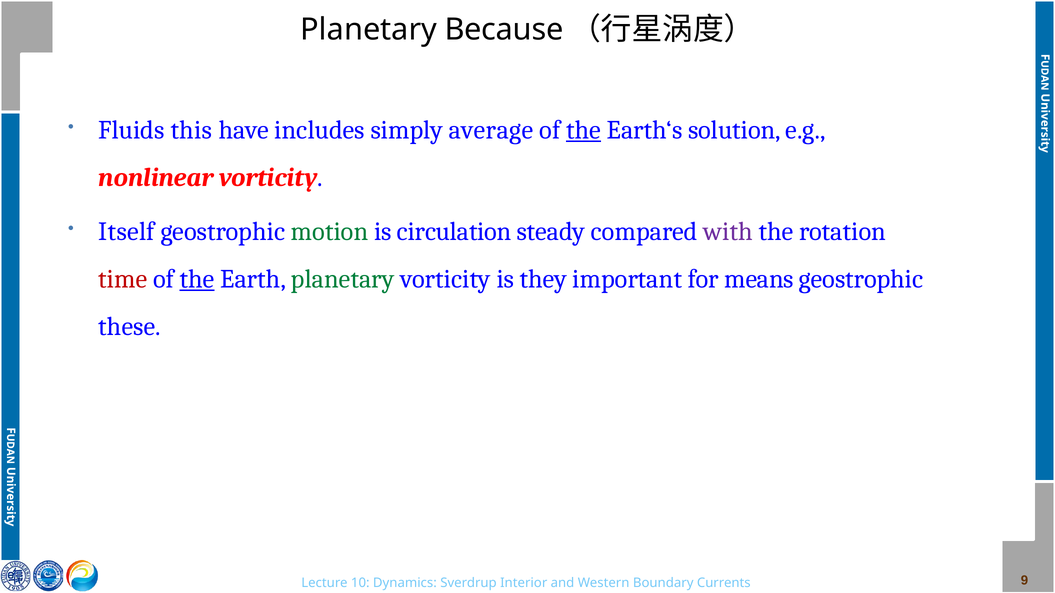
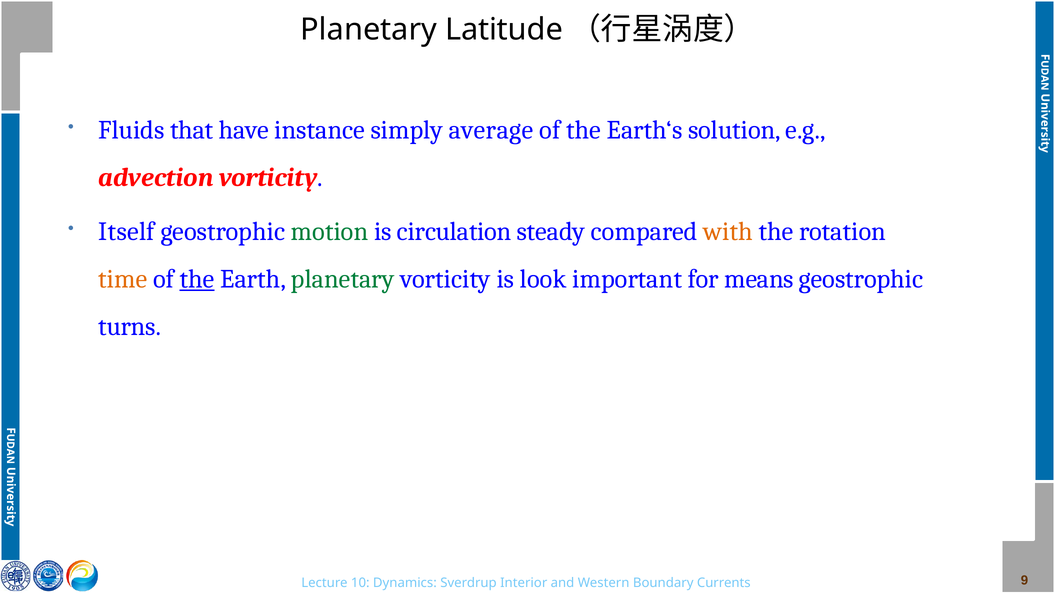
Because: Because -> Latitude
this: this -> that
includes: includes -> instance
the at (584, 130) underline: present -> none
nonlinear: nonlinear -> advection
with colour: purple -> orange
time colour: red -> orange
they: they -> look
these: these -> turns
